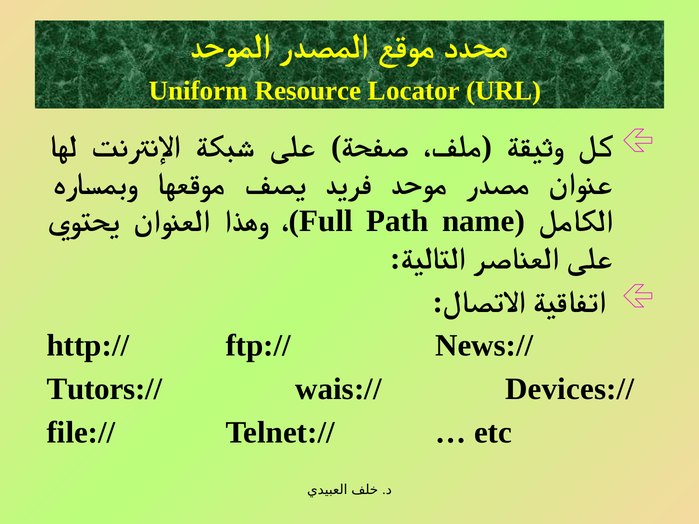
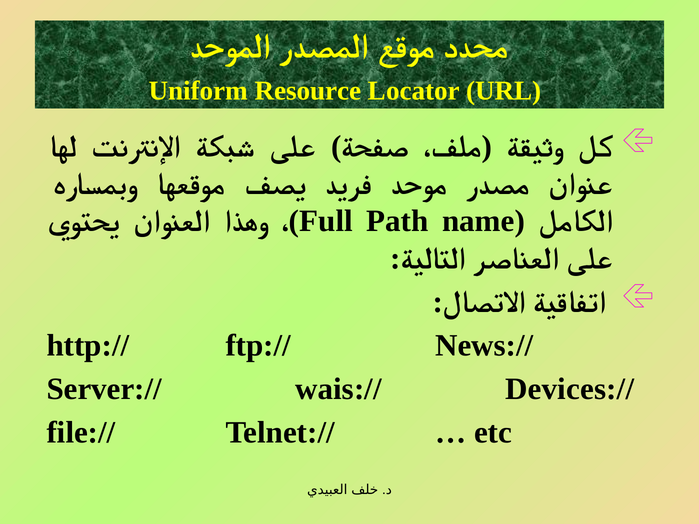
Tutors://: Tutors:// -> Server://
